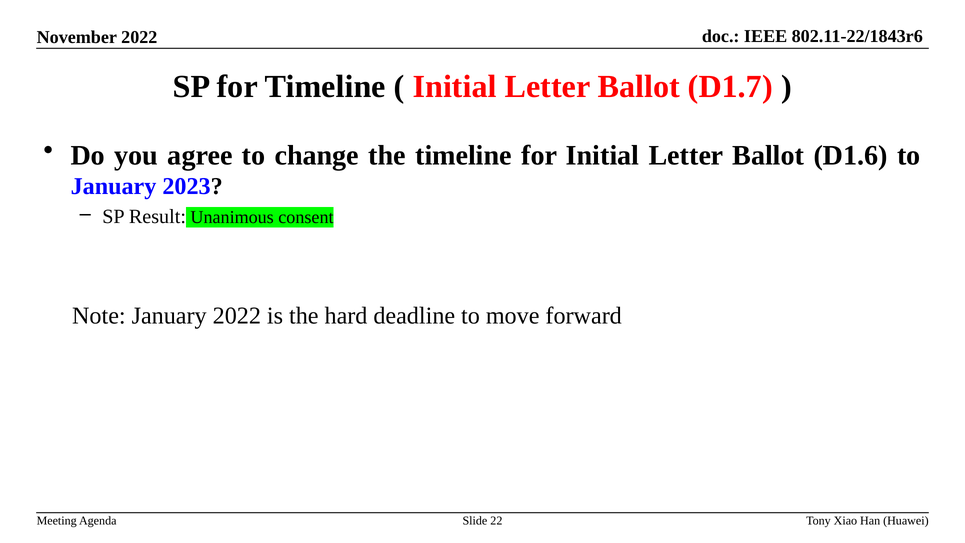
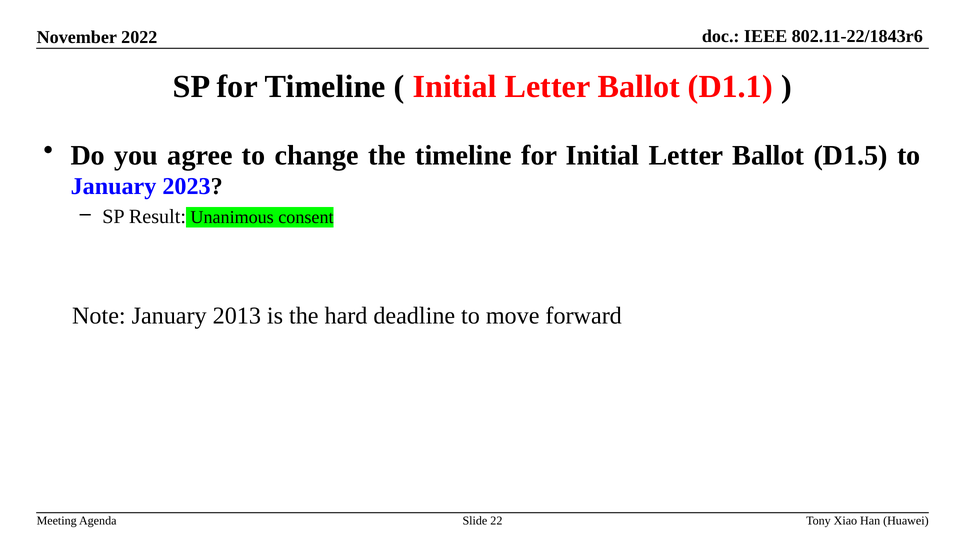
D1.7: D1.7 -> D1.1
D1.6: D1.6 -> D1.5
January 2022: 2022 -> 2013
